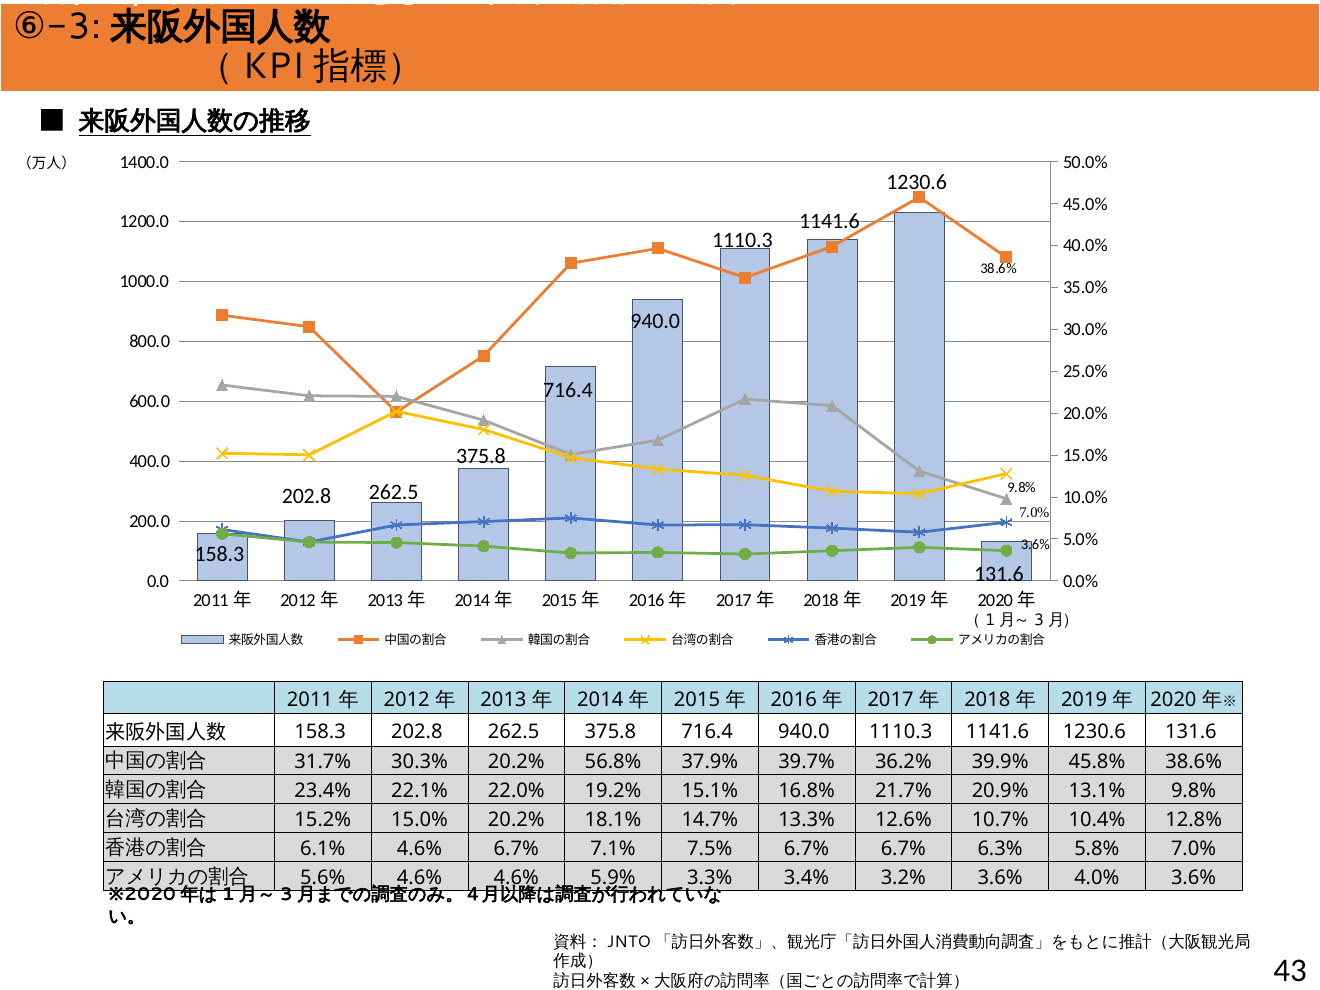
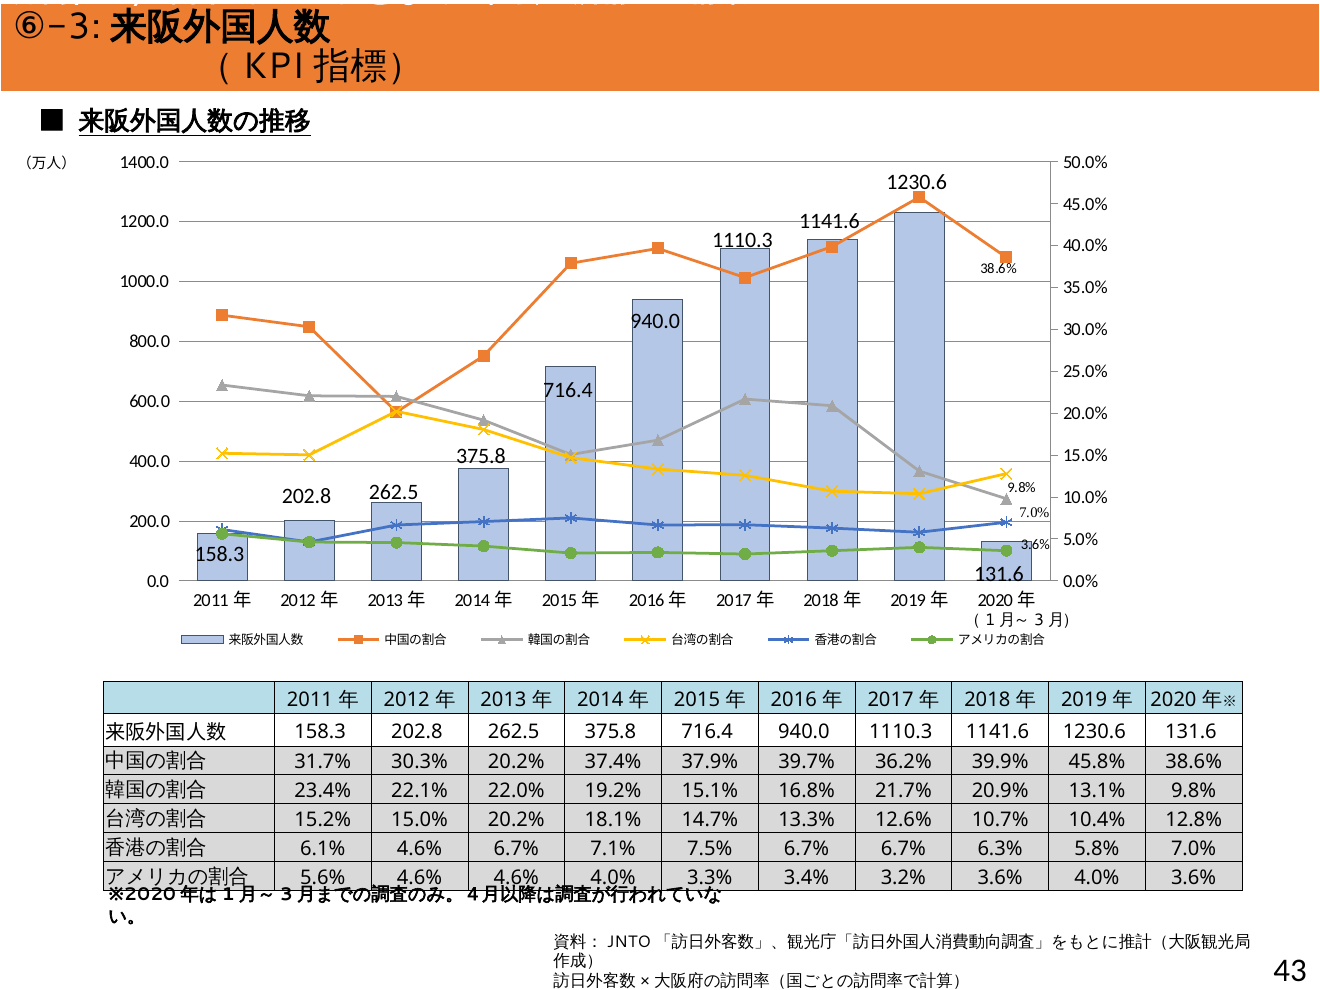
56.8%: 56.8% -> 37.4%
4.6% 5.9%: 5.9% -> 4.0%
